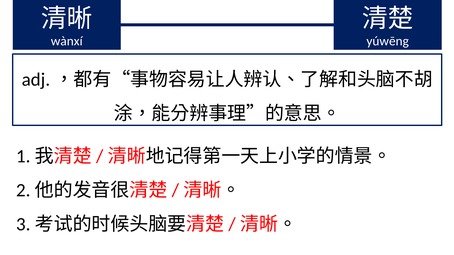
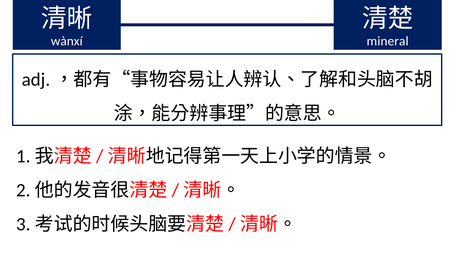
yúwēng: yúwēng -> mineral
